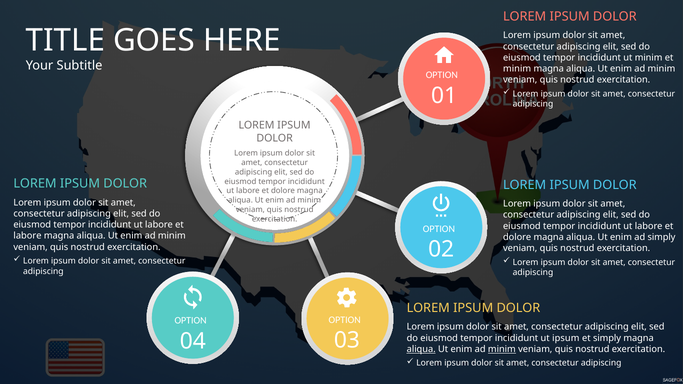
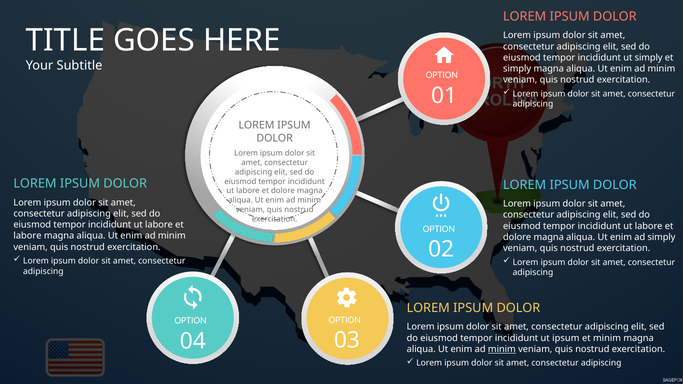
ut minim: minim -> simply
minim at (517, 69): minim -> simply
et simply: simply -> minim
aliqua at (421, 349) underline: present -> none
